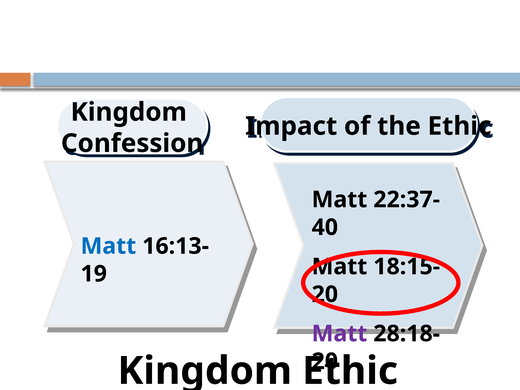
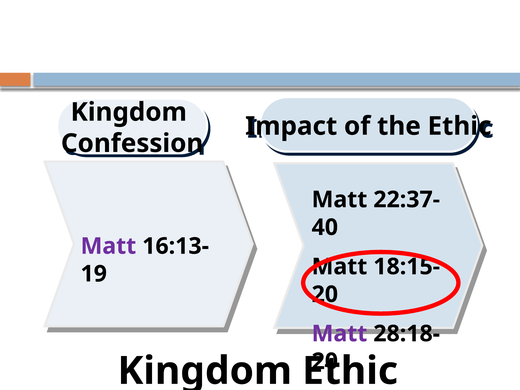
Matt at (108, 246) colour: blue -> purple
